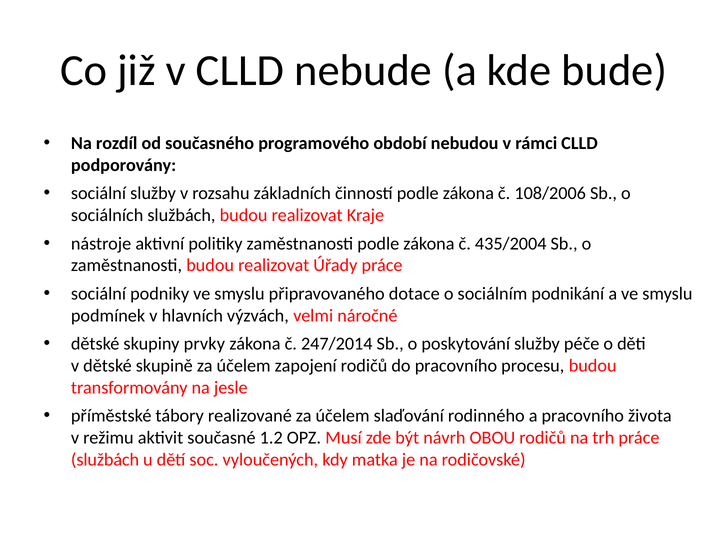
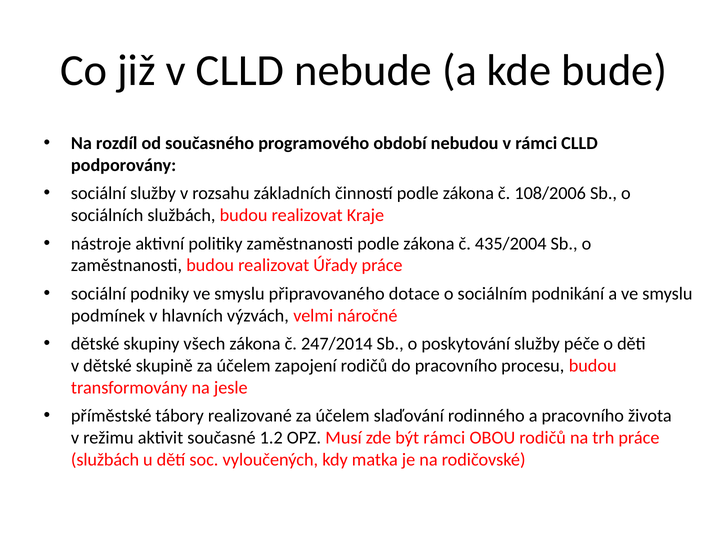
prvky: prvky -> všech
být návrh: návrh -> rámci
